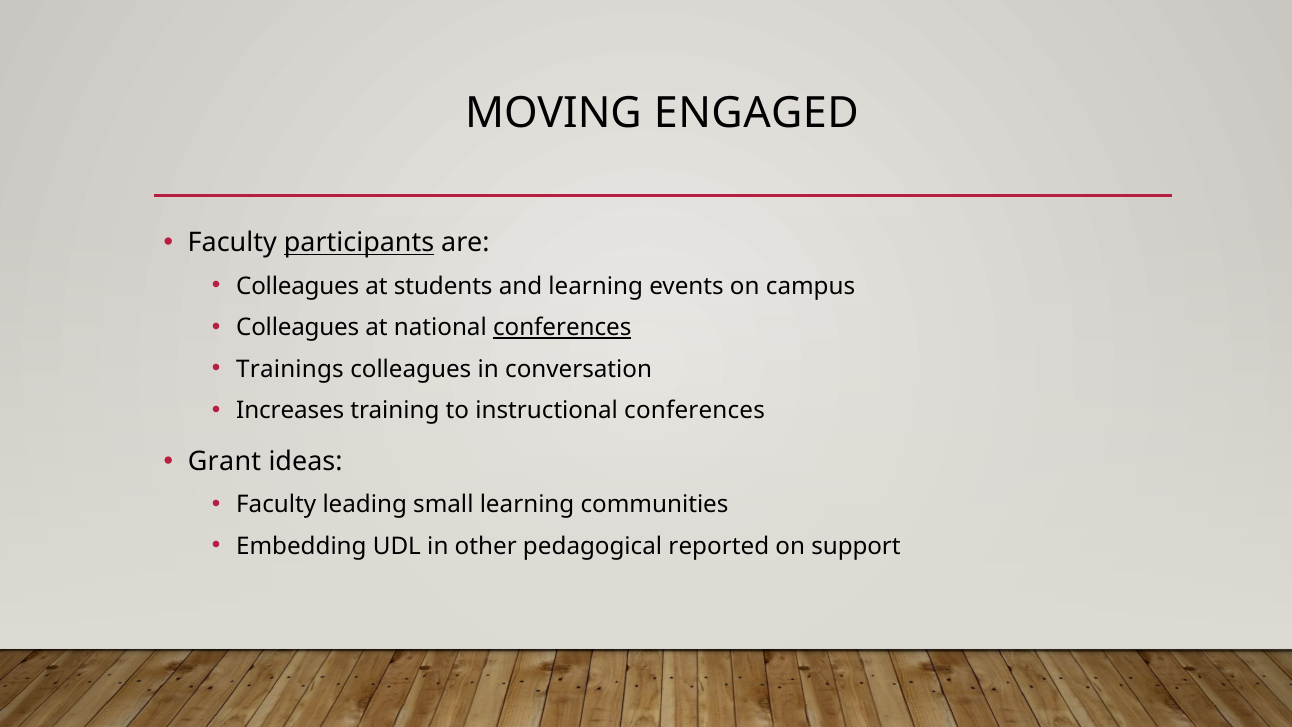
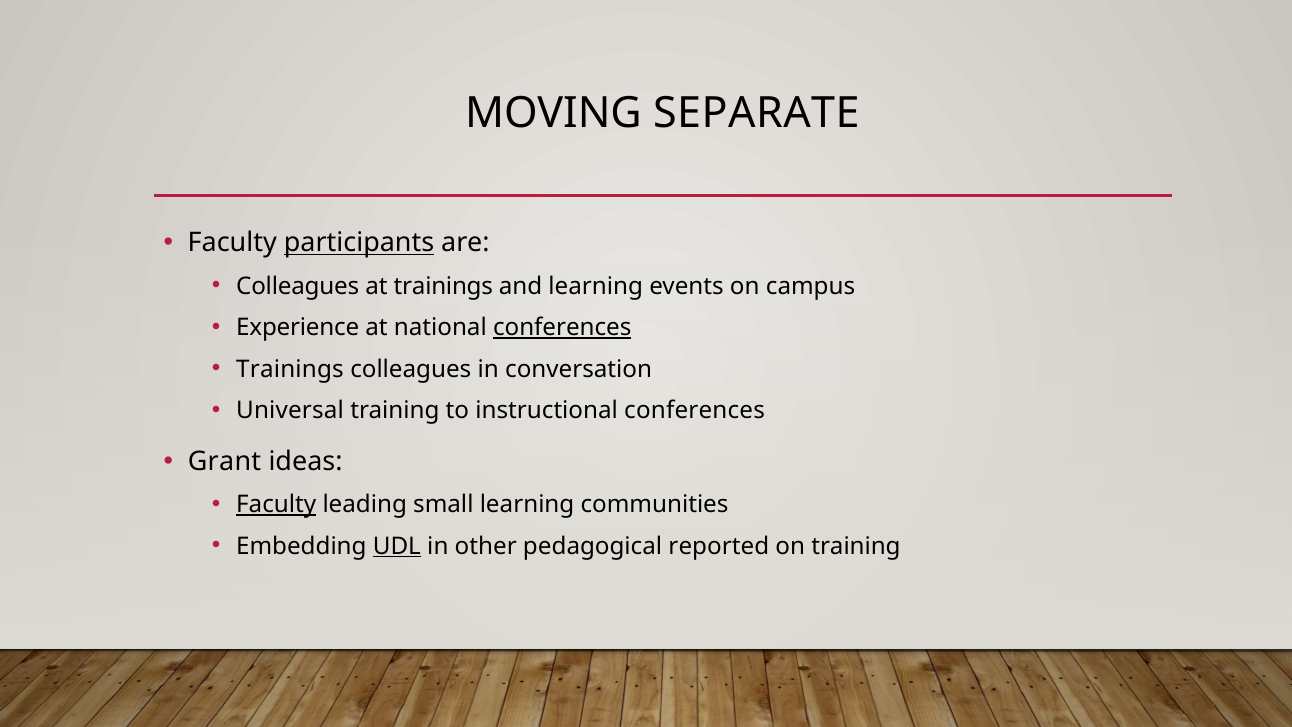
ENGAGED: ENGAGED -> SEPARATE
at students: students -> trainings
Colleagues at (298, 328): Colleagues -> Experience
Increases: Increases -> Universal
Faculty at (276, 505) underline: none -> present
UDL underline: none -> present
on support: support -> training
